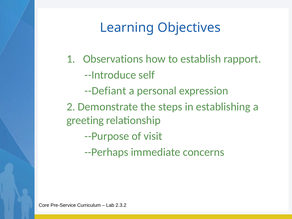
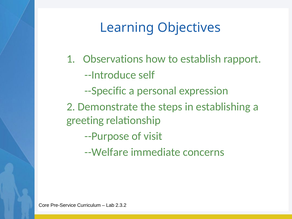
--Defiant: --Defiant -> --Specific
--Perhaps: --Perhaps -> --Welfare
